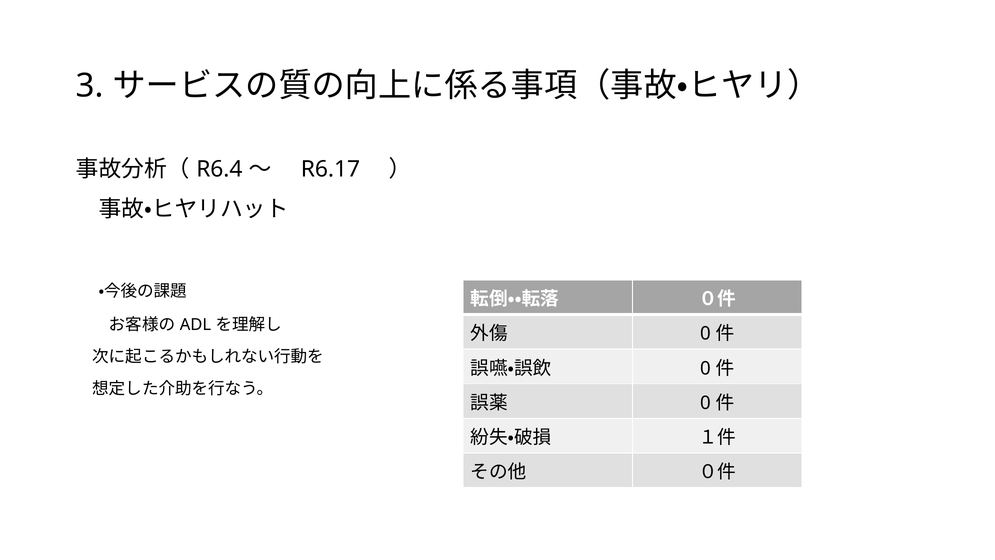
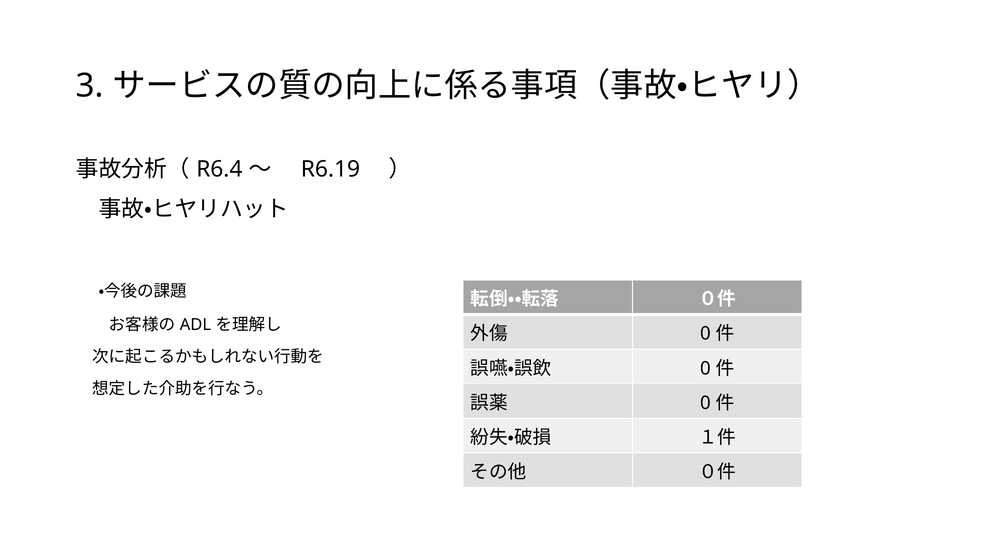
R6.17: R6.17 -> R6.19
